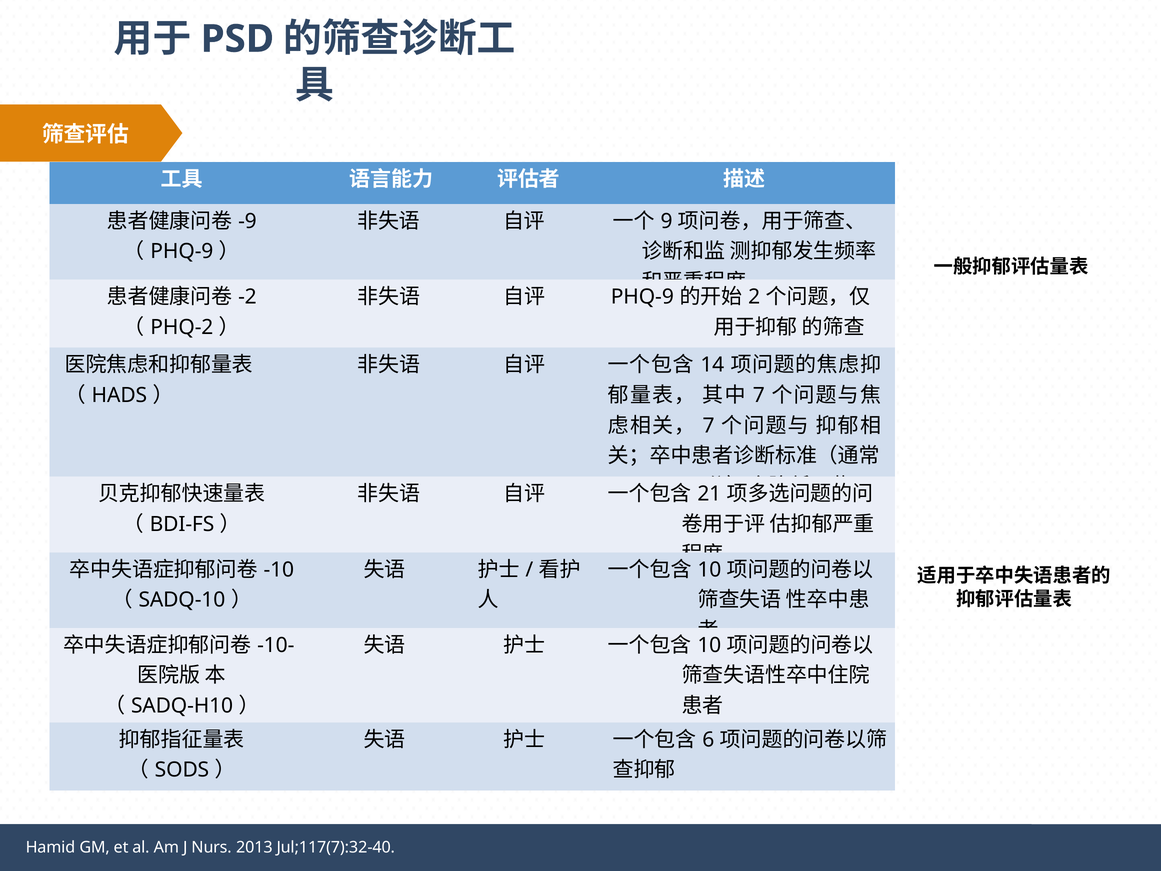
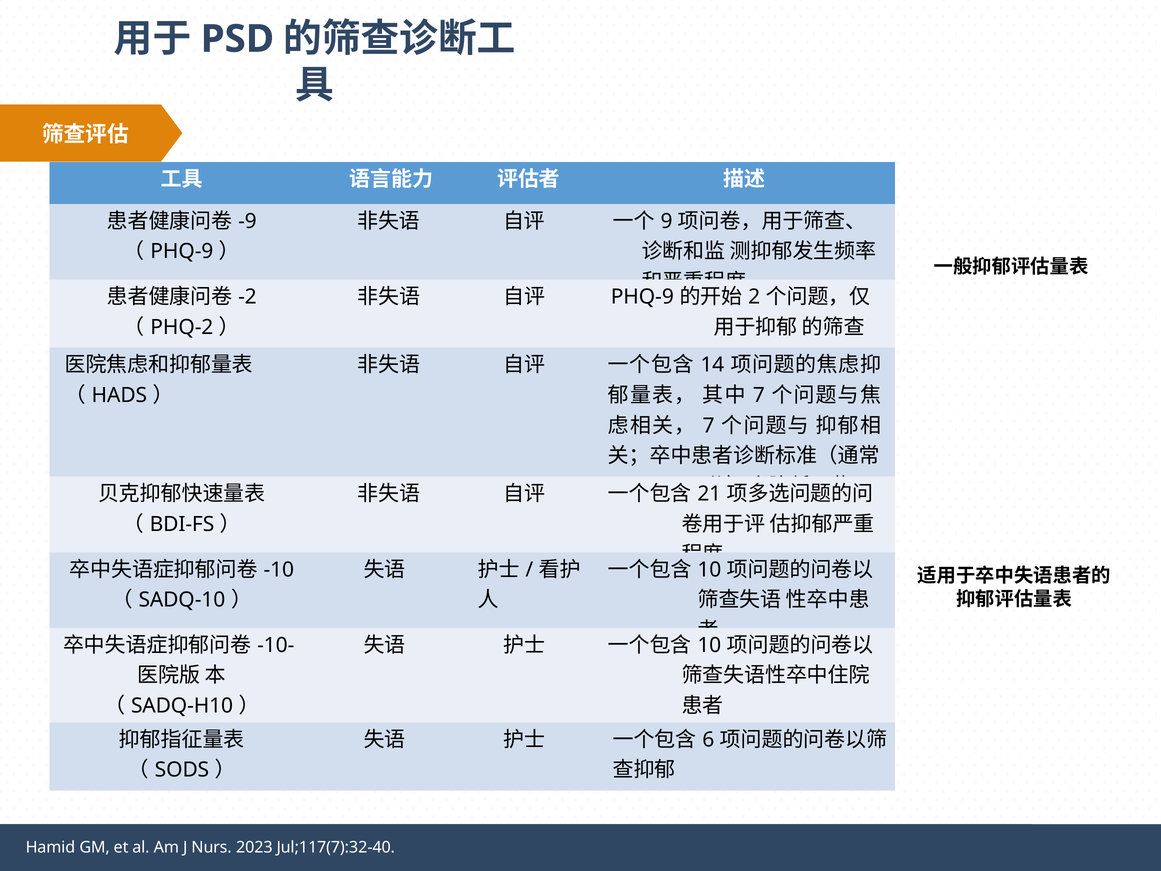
2013: 2013 -> 2023
